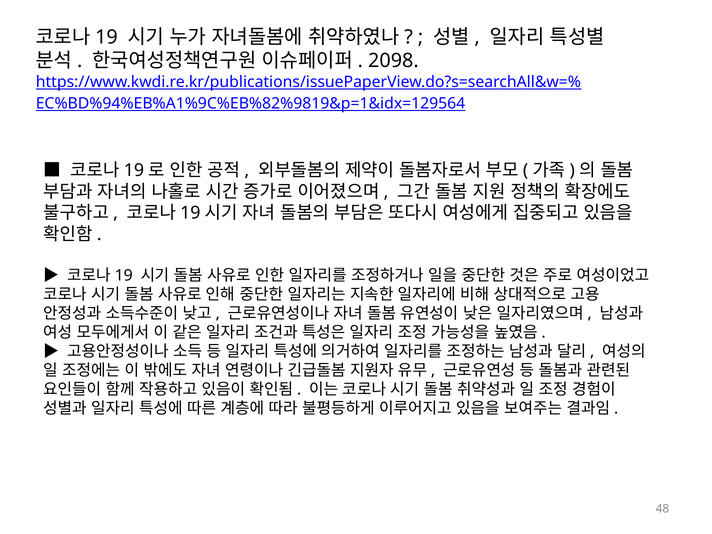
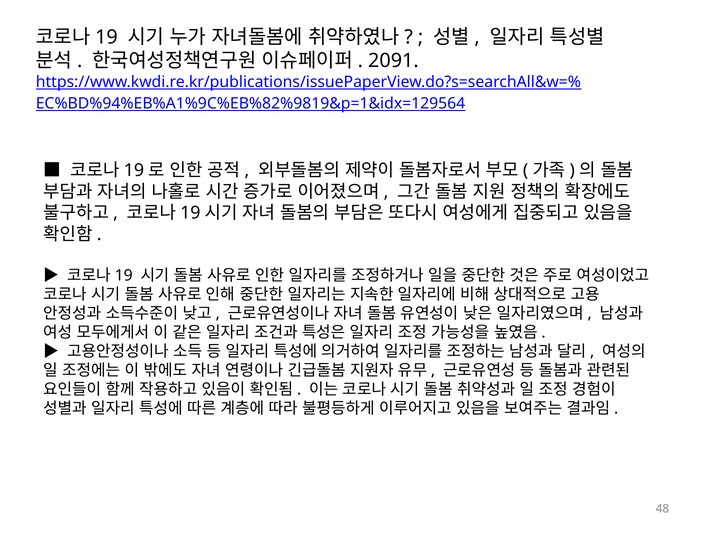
2098: 2098 -> 2091
